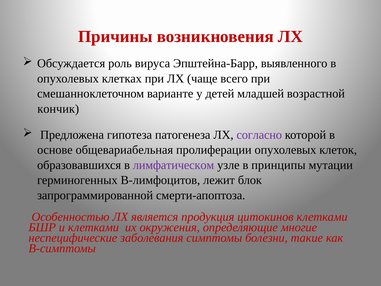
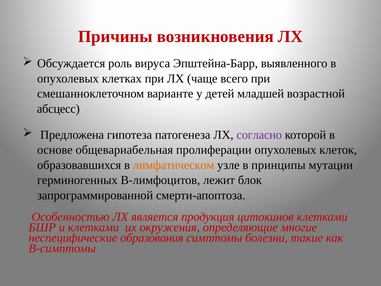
кончик: кончик -> абсцесс
лимфатическом colour: purple -> orange
заболевания: заболевания -> образования
